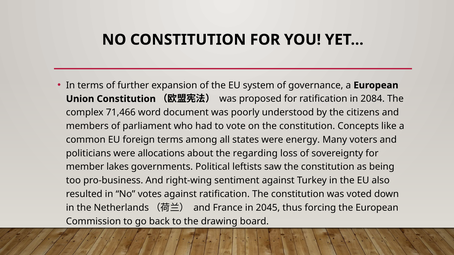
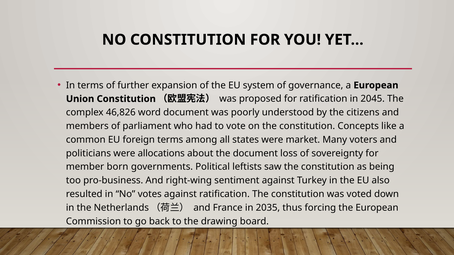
2084: 2084 -> 2045
71,466: 71,466 -> 46,826
energy: energy -> market
the regarding: regarding -> document
lakes: lakes -> born
2045: 2045 -> 2035
